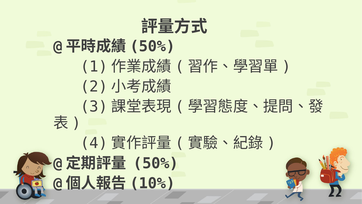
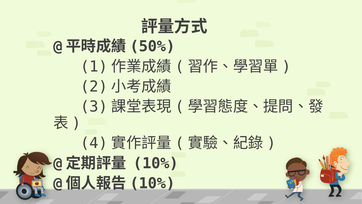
50% at (156, 163): 50% -> 10%
